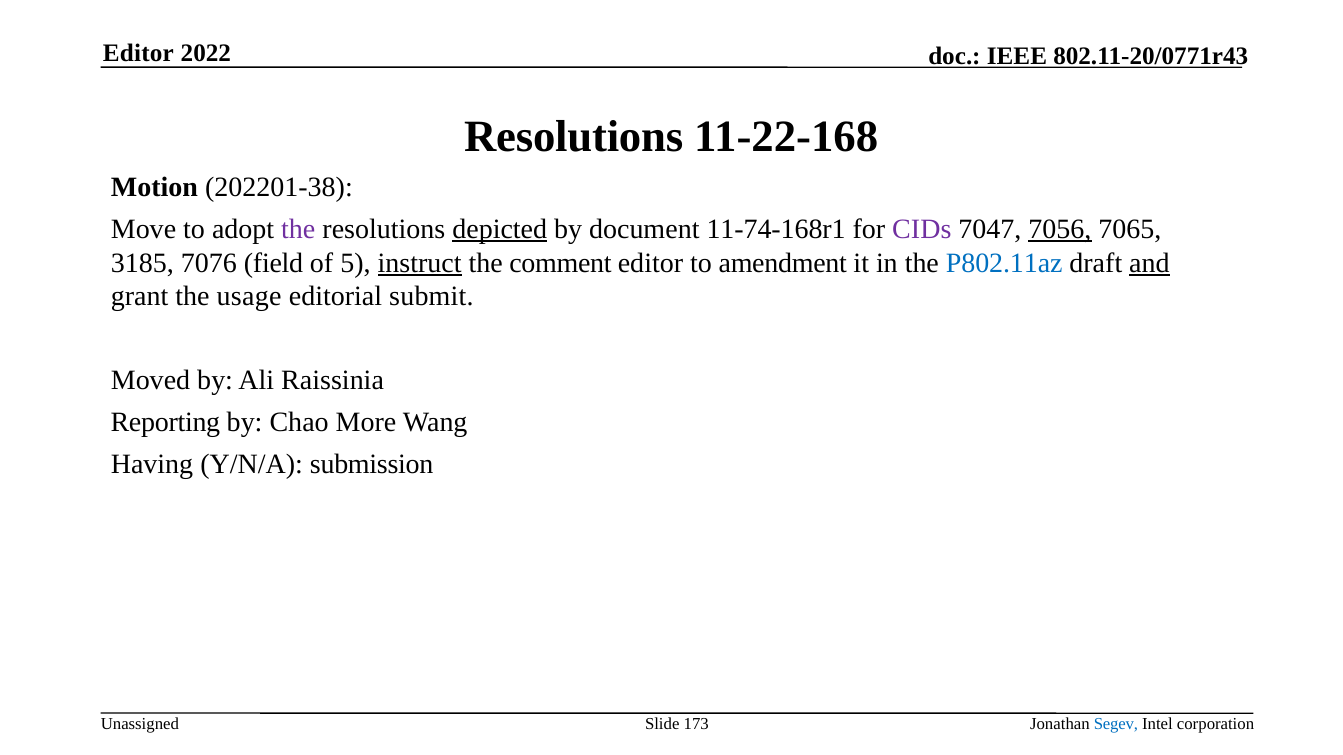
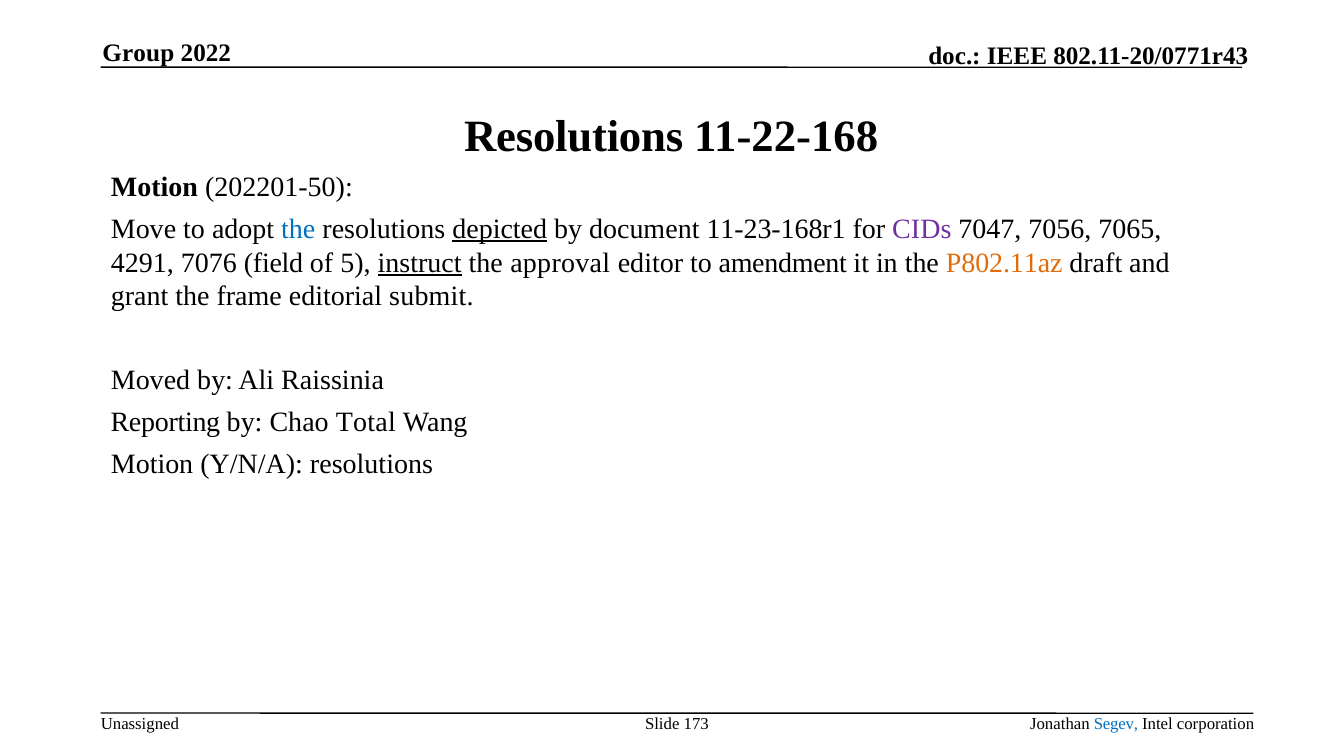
Editor at (138, 53): Editor -> Group
202201-38: 202201-38 -> 202201-50
the at (298, 229) colour: purple -> blue
11-74-168r1: 11-74-168r1 -> 11-23-168r1
7056 underline: present -> none
3185: 3185 -> 4291
comment: comment -> approval
P802.11az colour: blue -> orange
and underline: present -> none
usage: usage -> frame
More: More -> Total
Having at (152, 465): Having -> Motion
Y/N/A submission: submission -> resolutions
